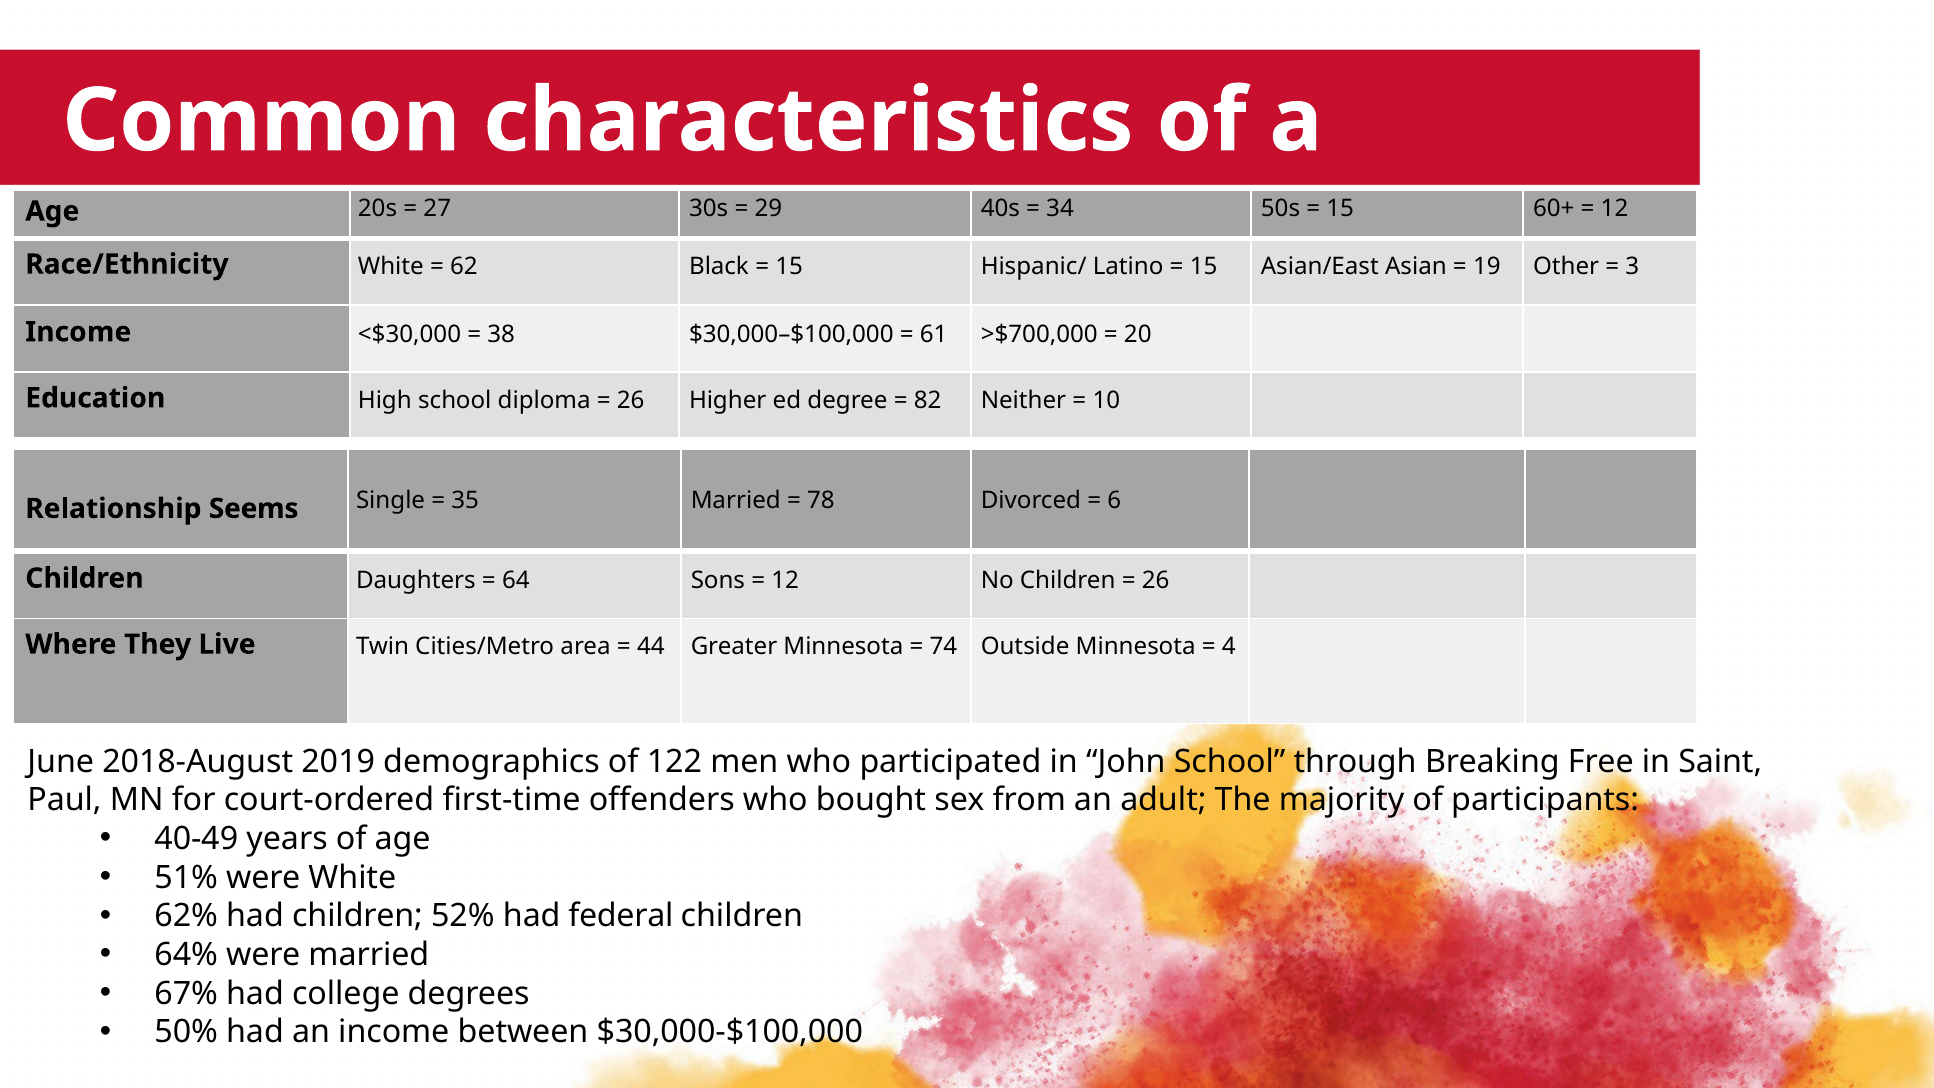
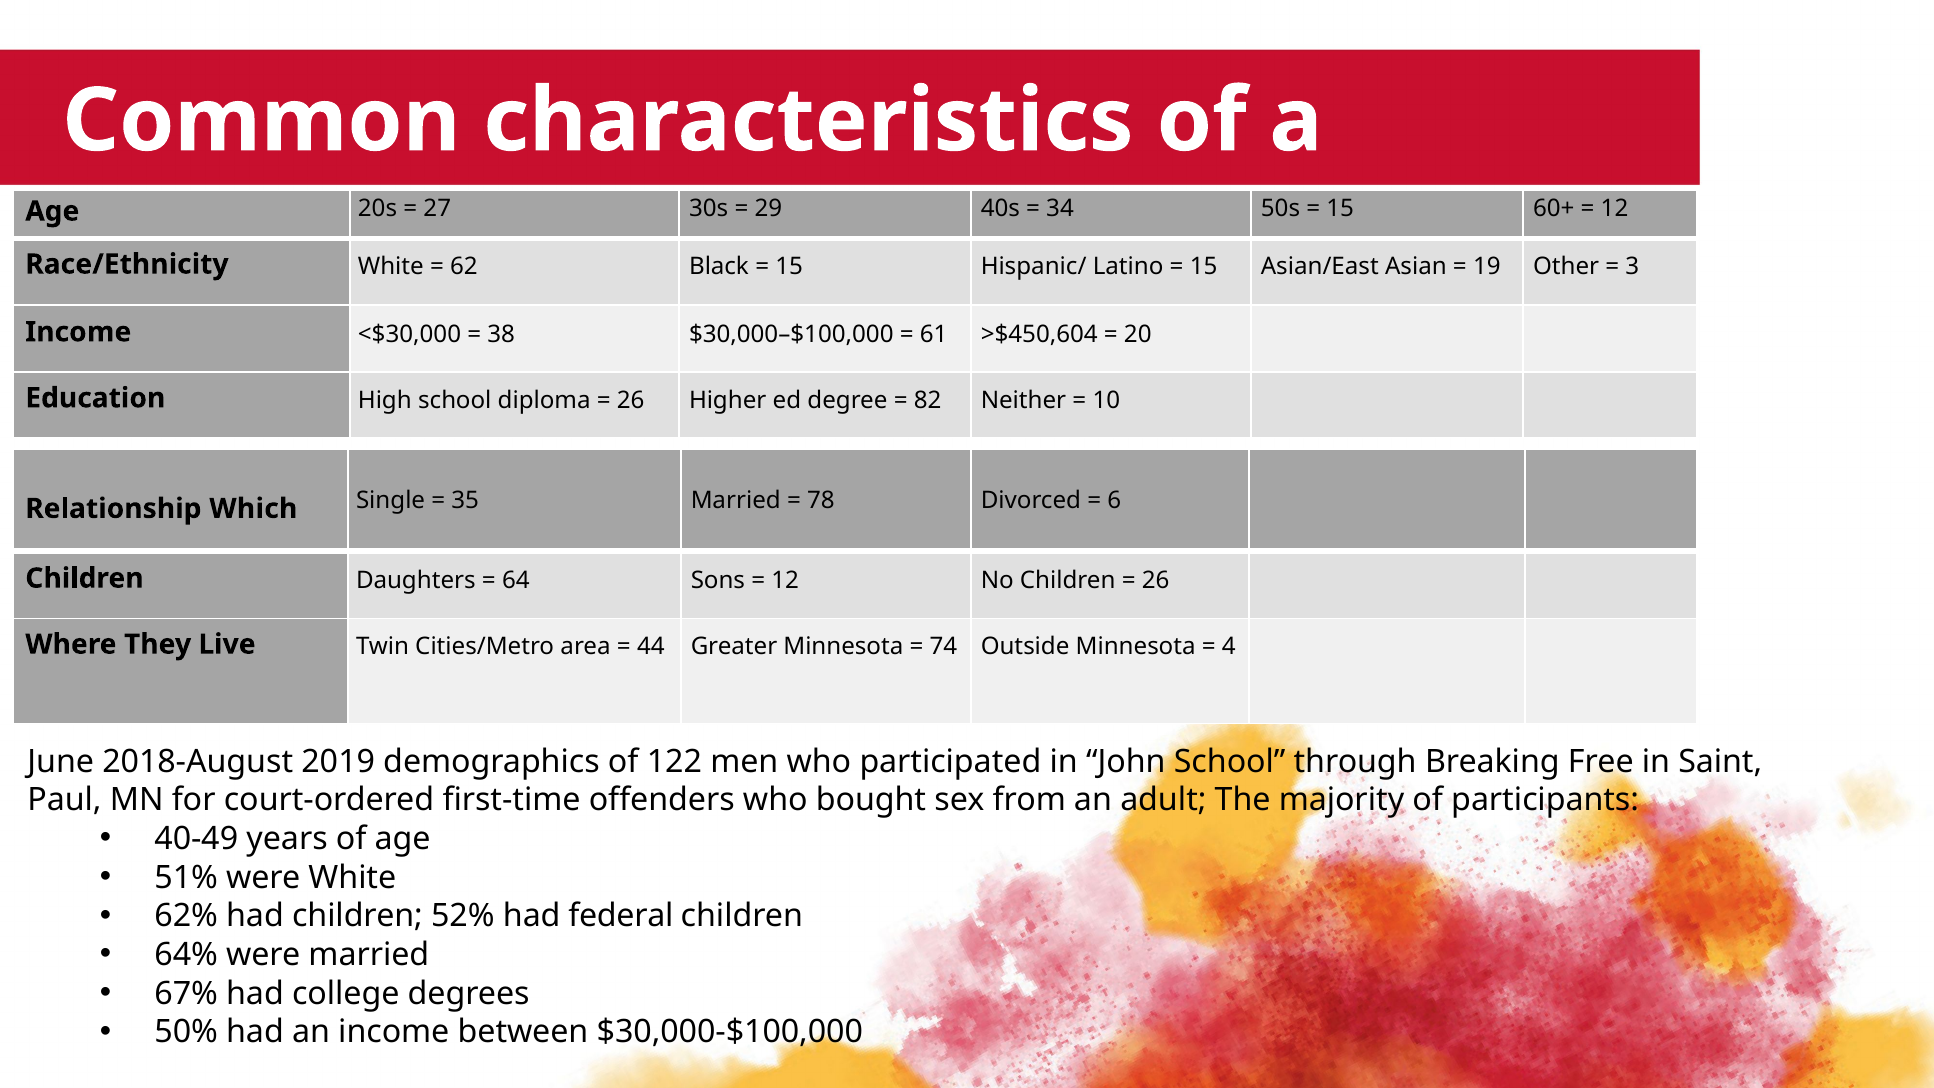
>$700,000: >$700,000 -> >$450,604
Seems: Seems -> Which
